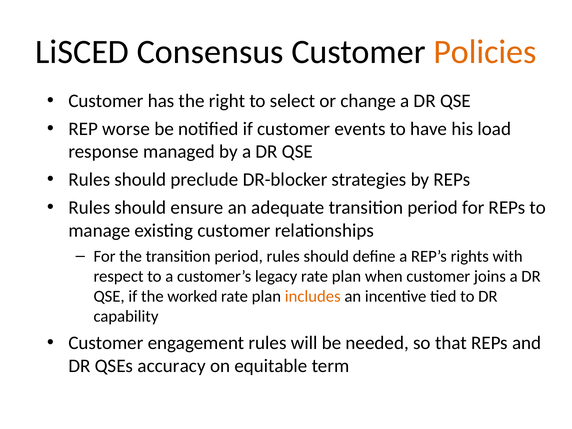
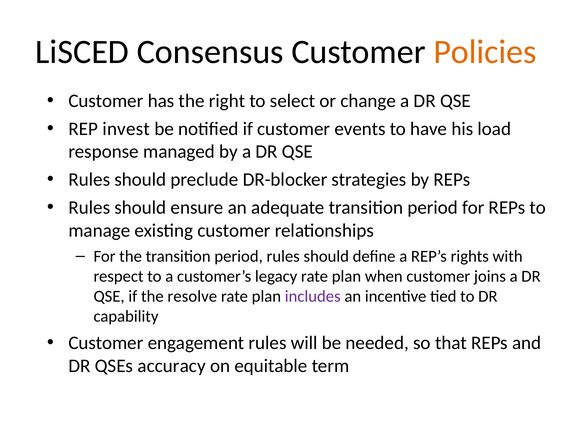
worse: worse -> invest
worked: worked -> resolve
includes colour: orange -> purple
